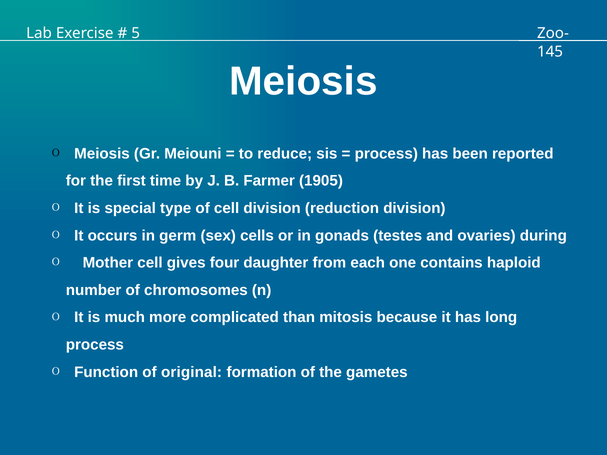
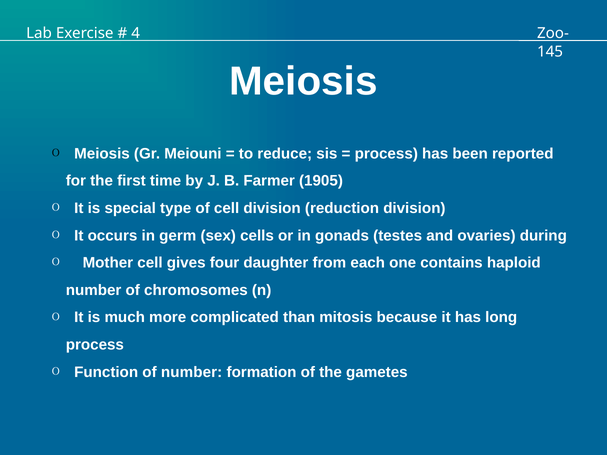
5: 5 -> 4
of original: original -> number
